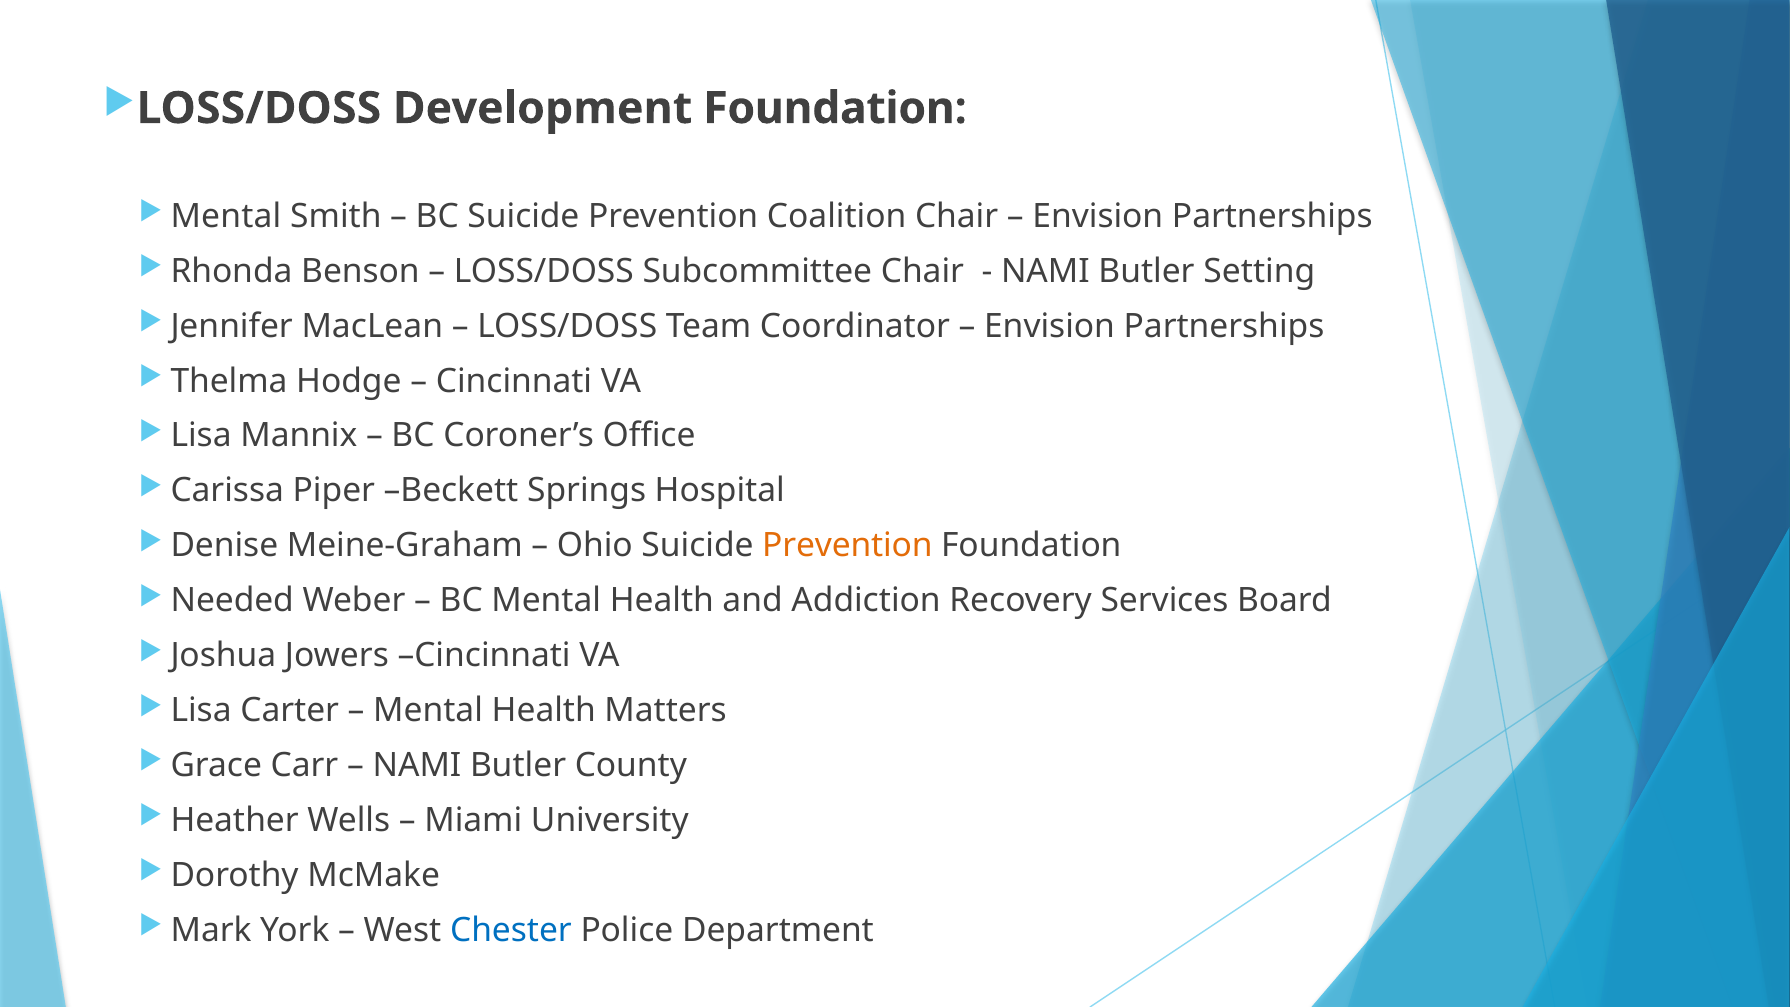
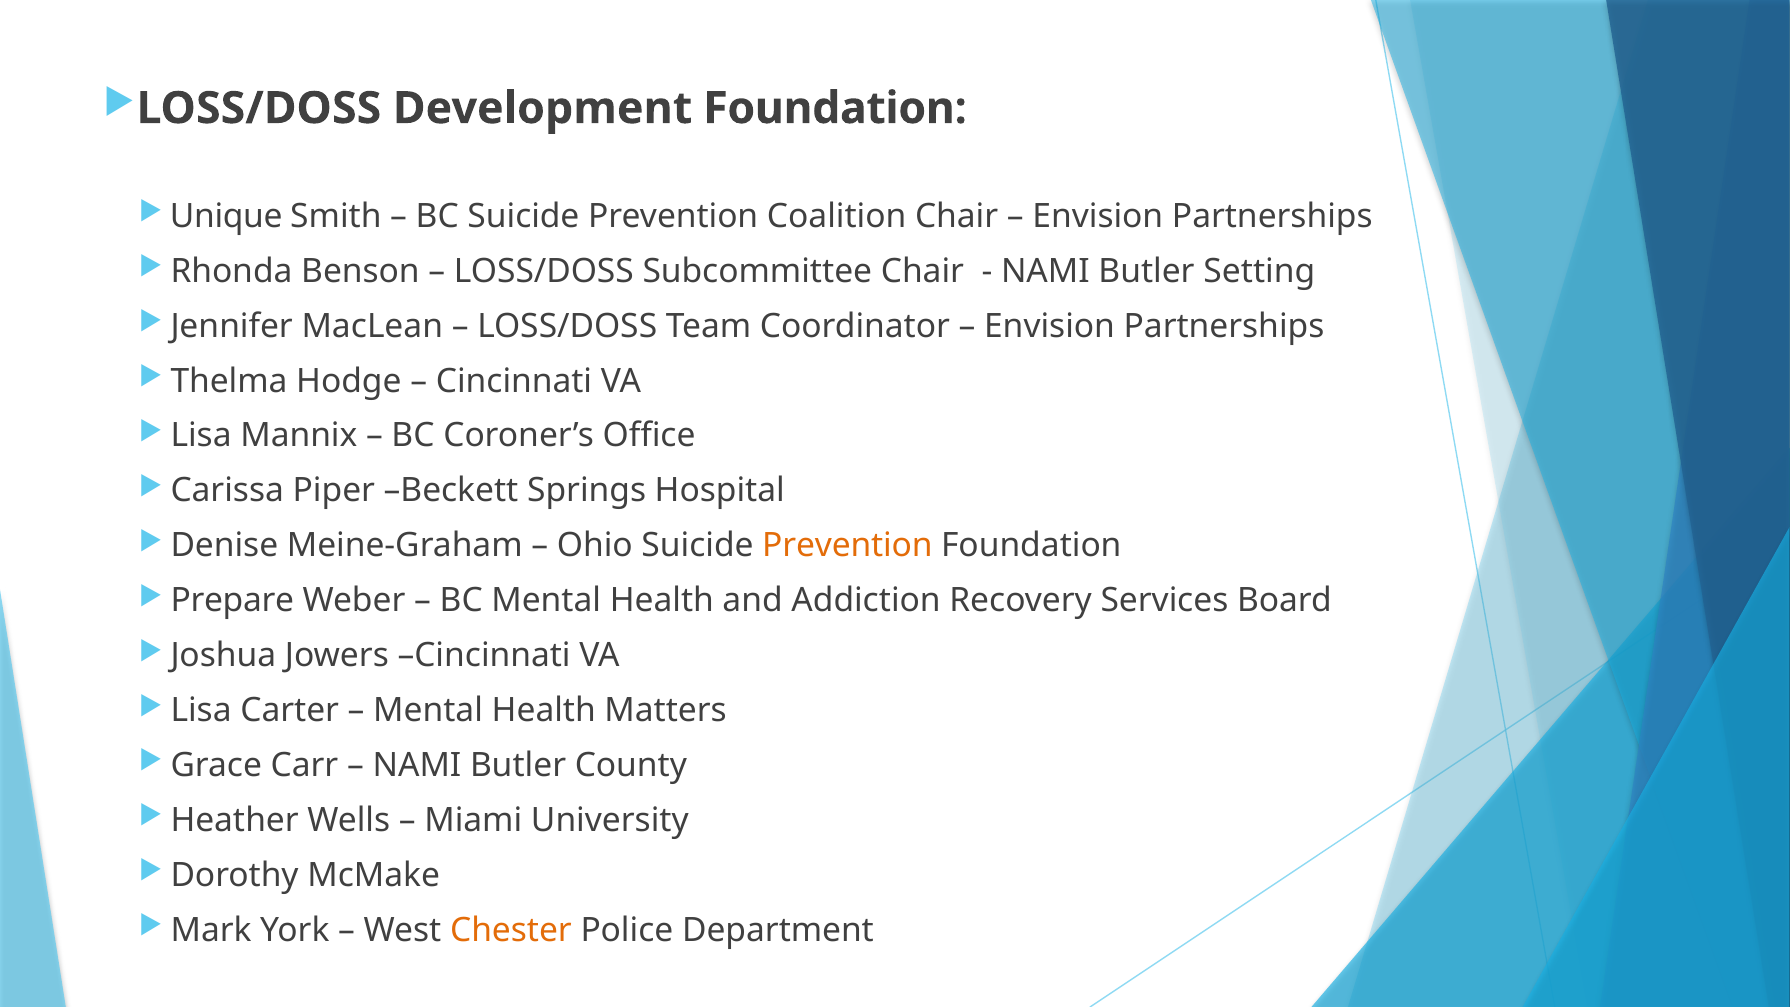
Mental at (226, 216): Mental -> Unique
Needed: Needed -> Prepare
Chester colour: blue -> orange
